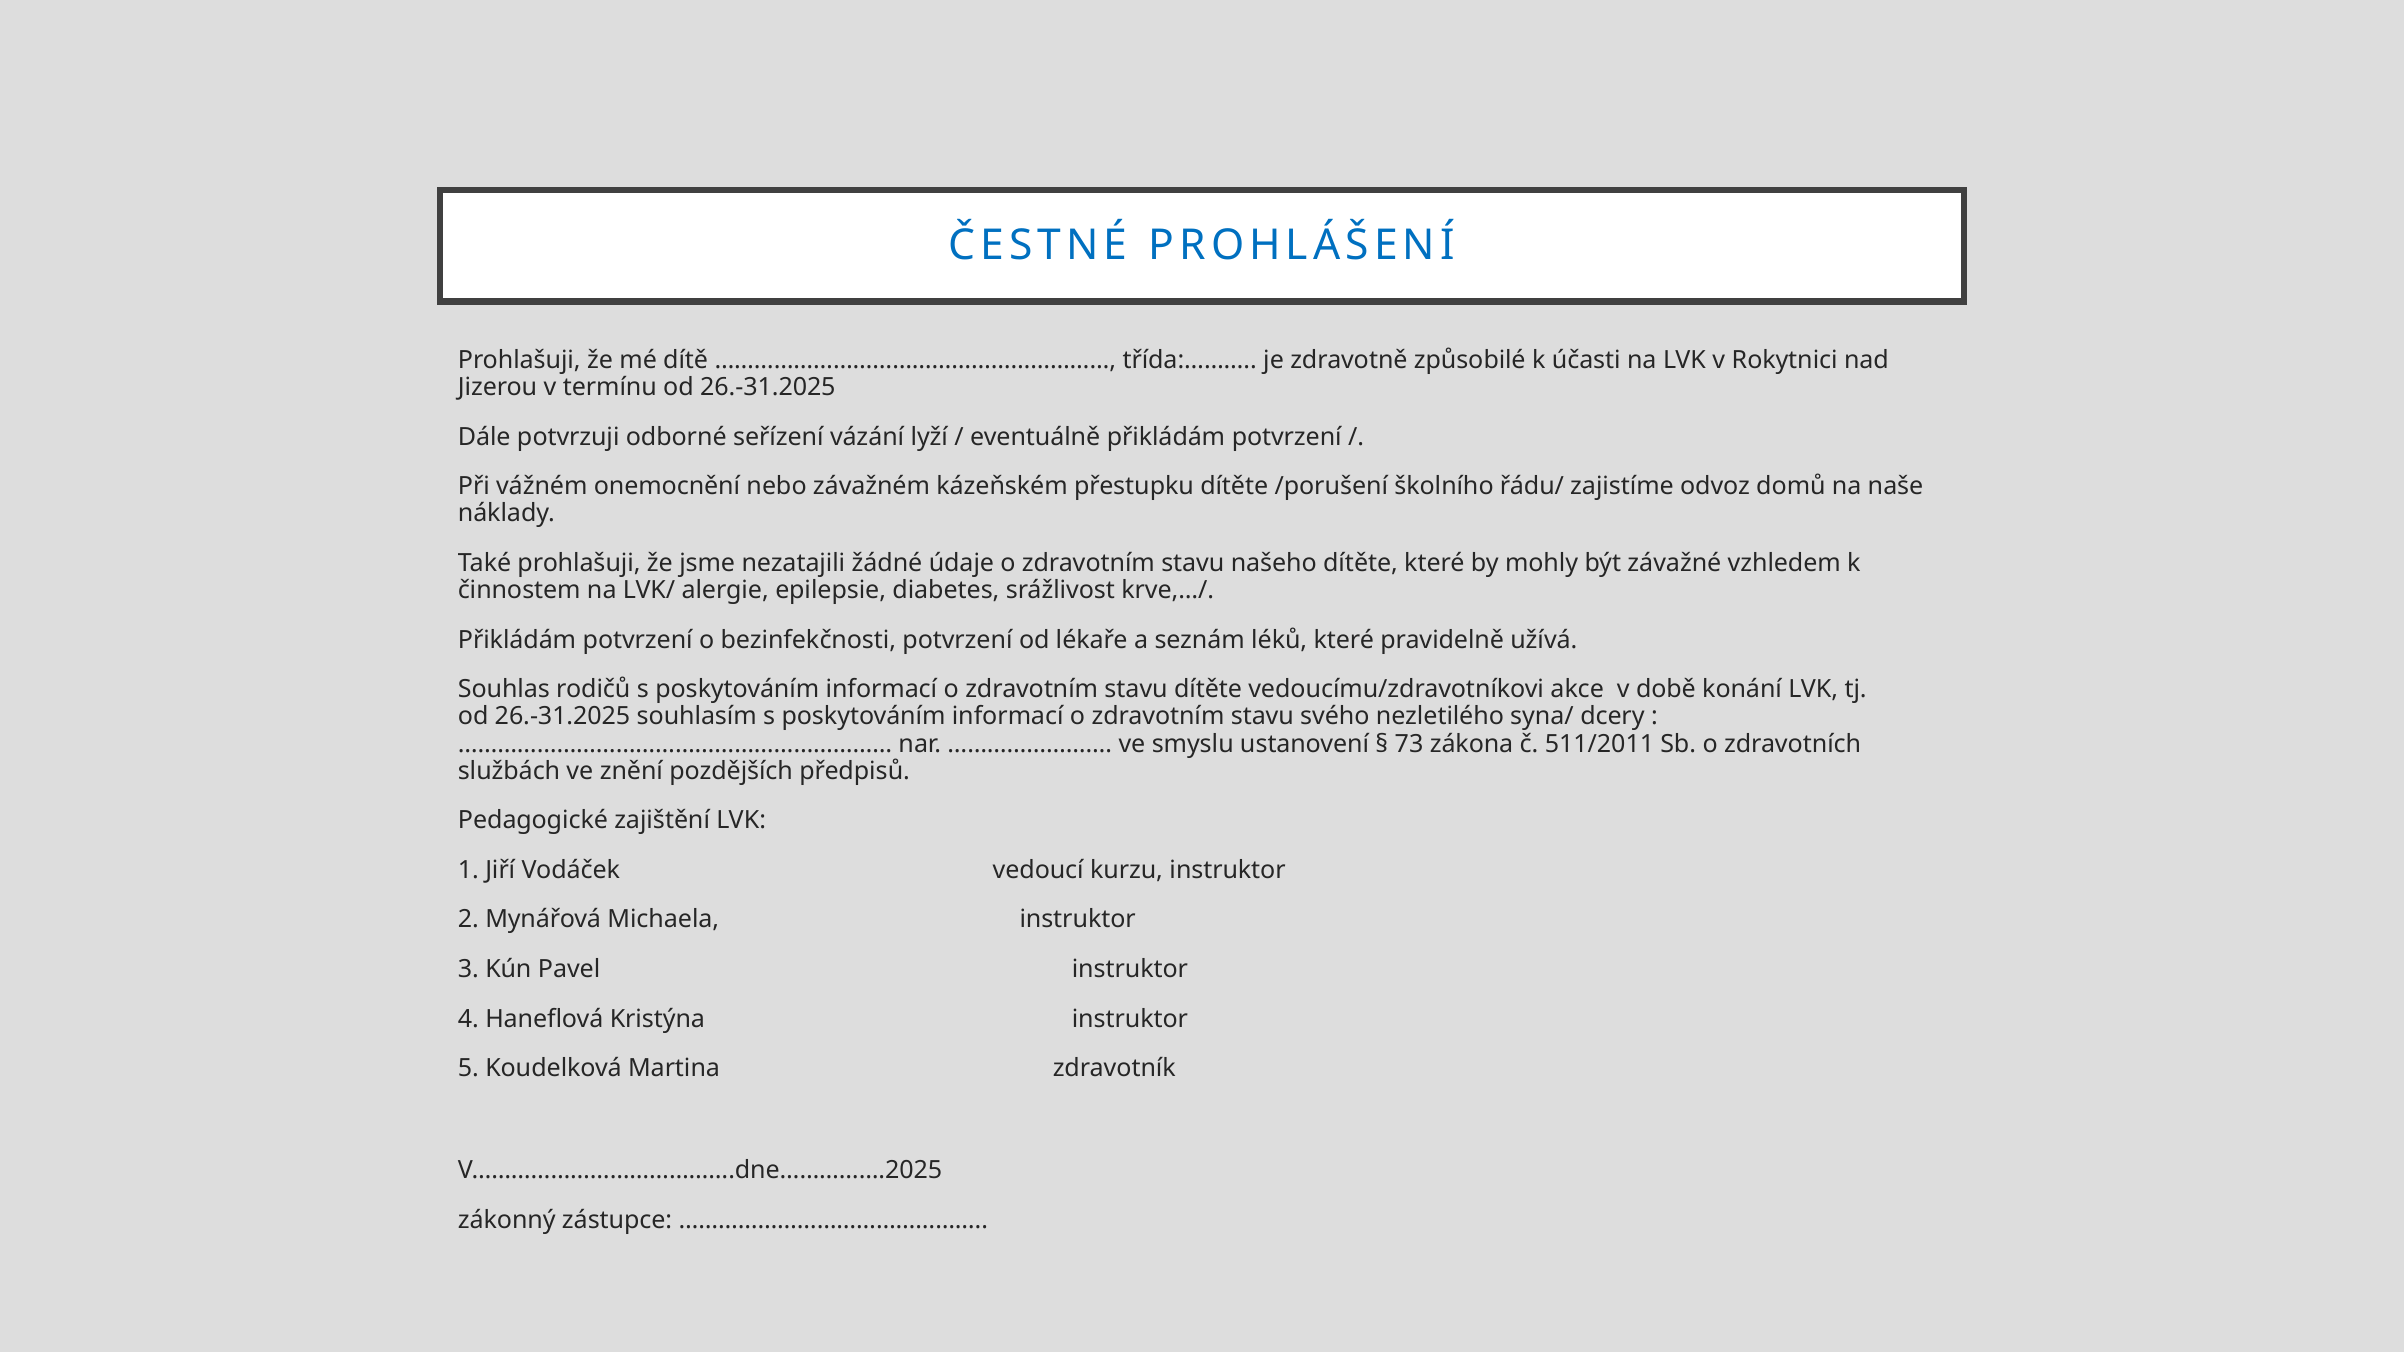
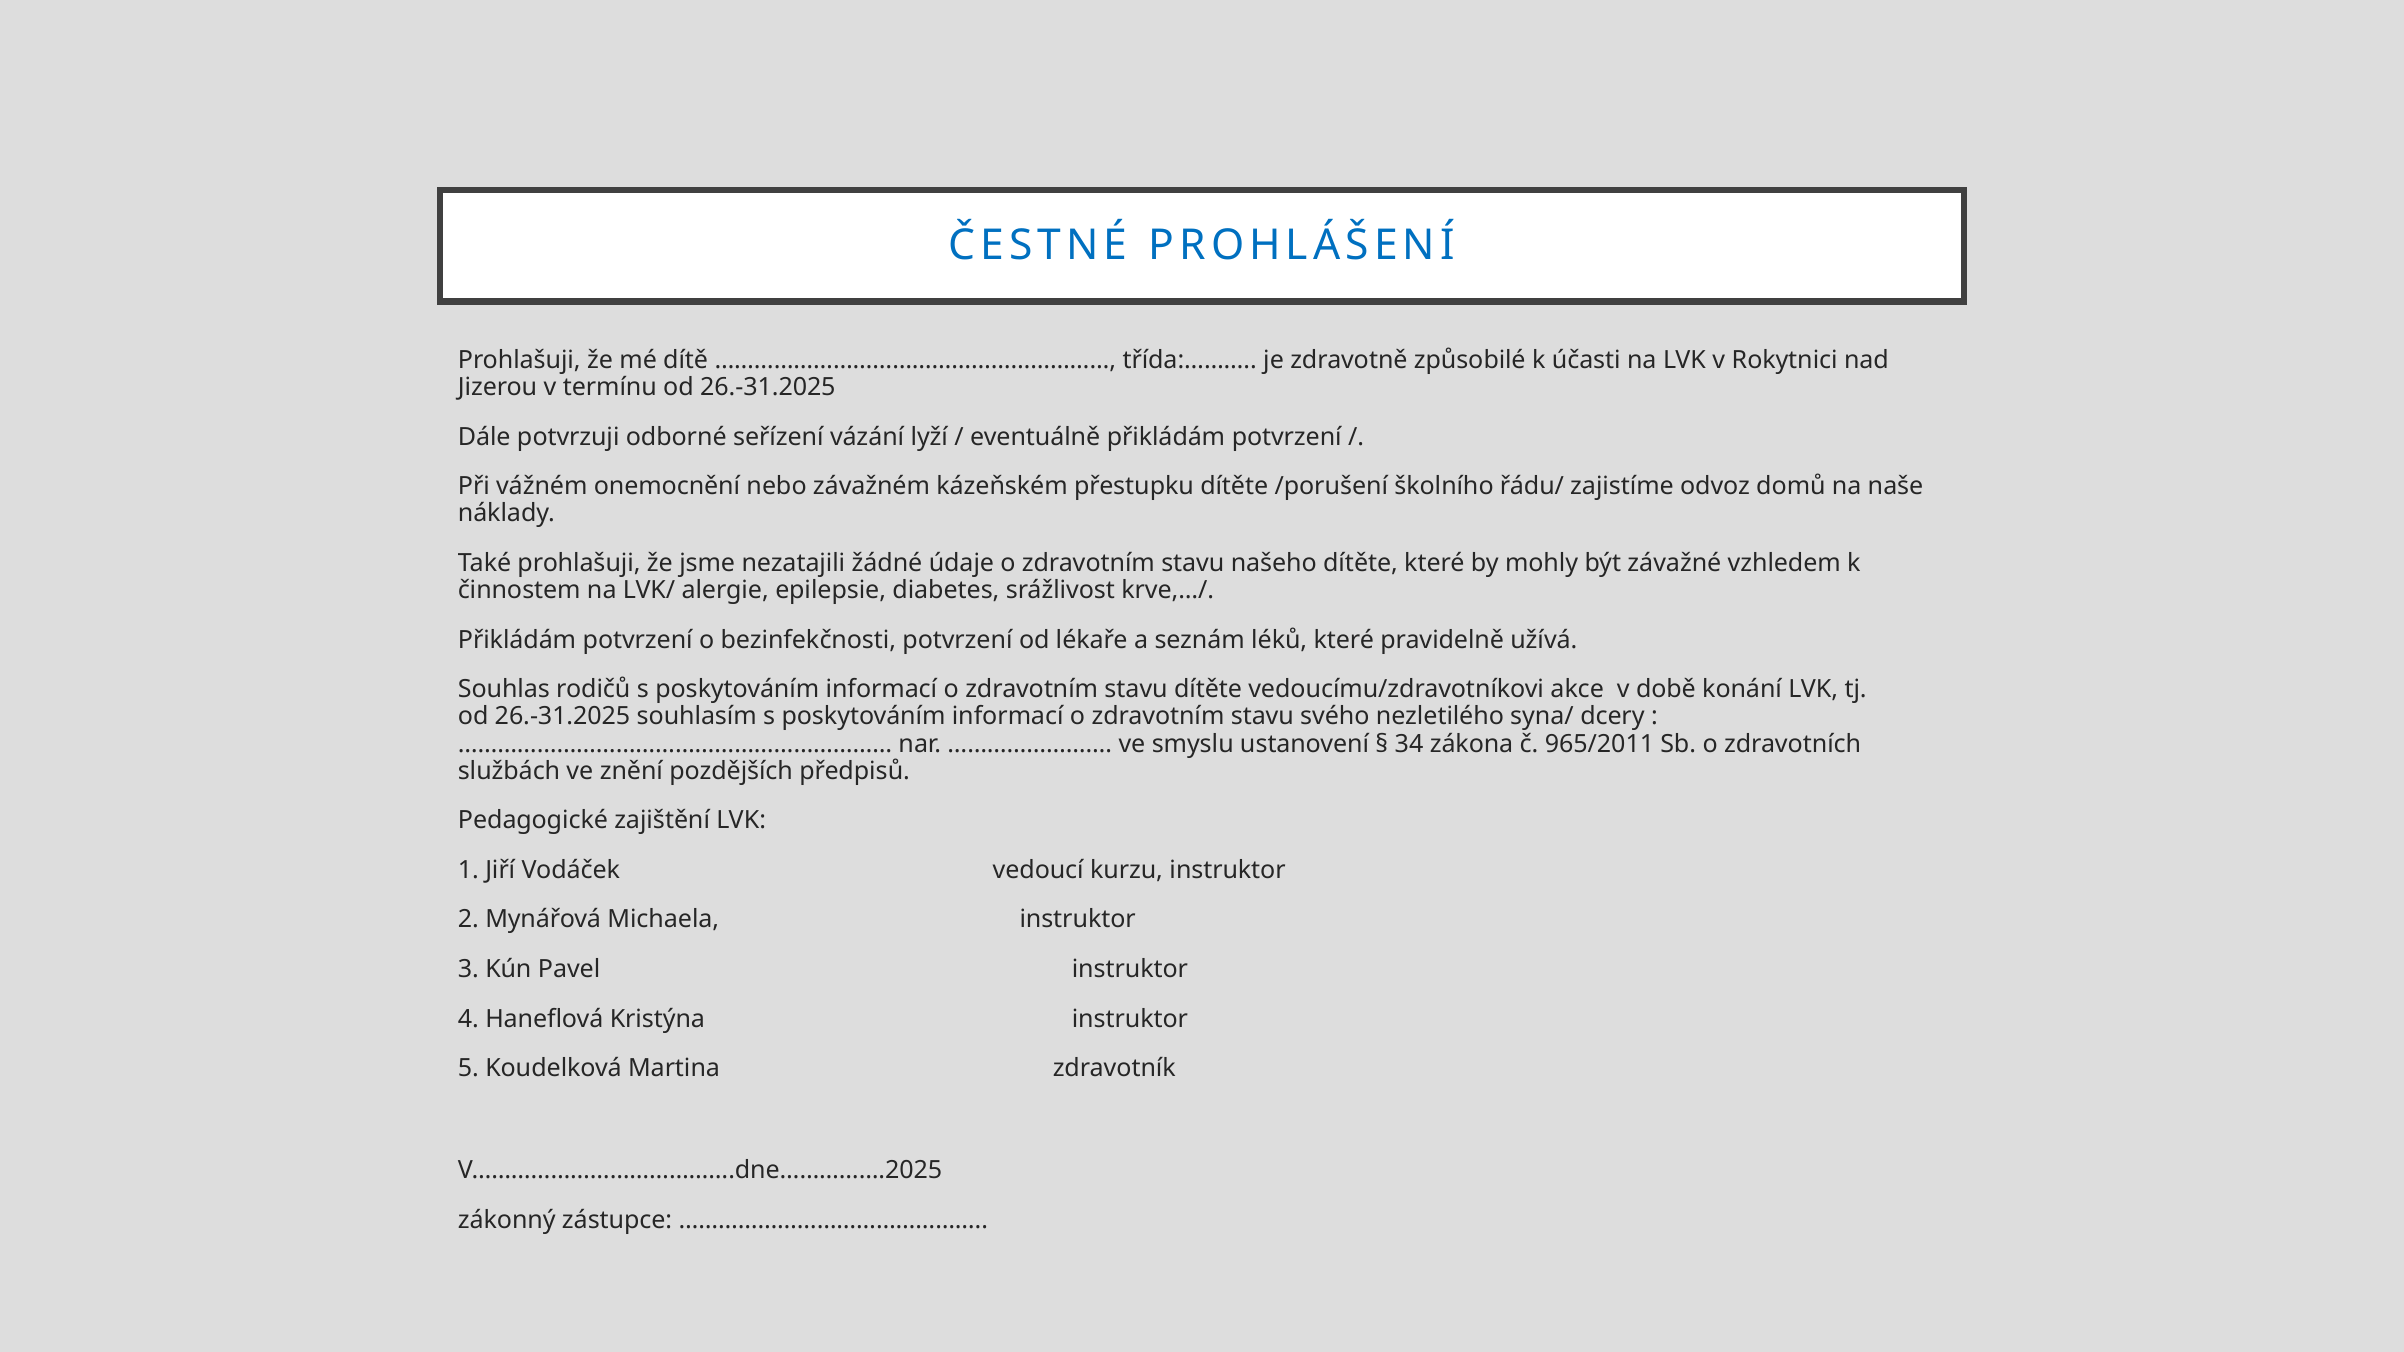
73: 73 -> 34
511/2011: 511/2011 -> 965/2011
